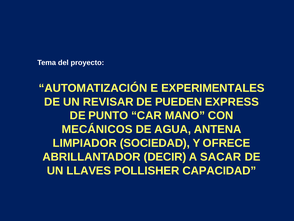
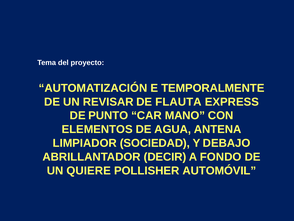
EXPERIMENTALES: EXPERIMENTALES -> TEMPORALMENTE
PUEDEN: PUEDEN -> FLAUTA
MECÁNICOS: MECÁNICOS -> ELEMENTOS
OFRECE: OFRECE -> DEBAJO
SACAR: SACAR -> FONDO
LLAVES: LLAVES -> QUIERE
CAPACIDAD: CAPACIDAD -> AUTOMÓVIL
